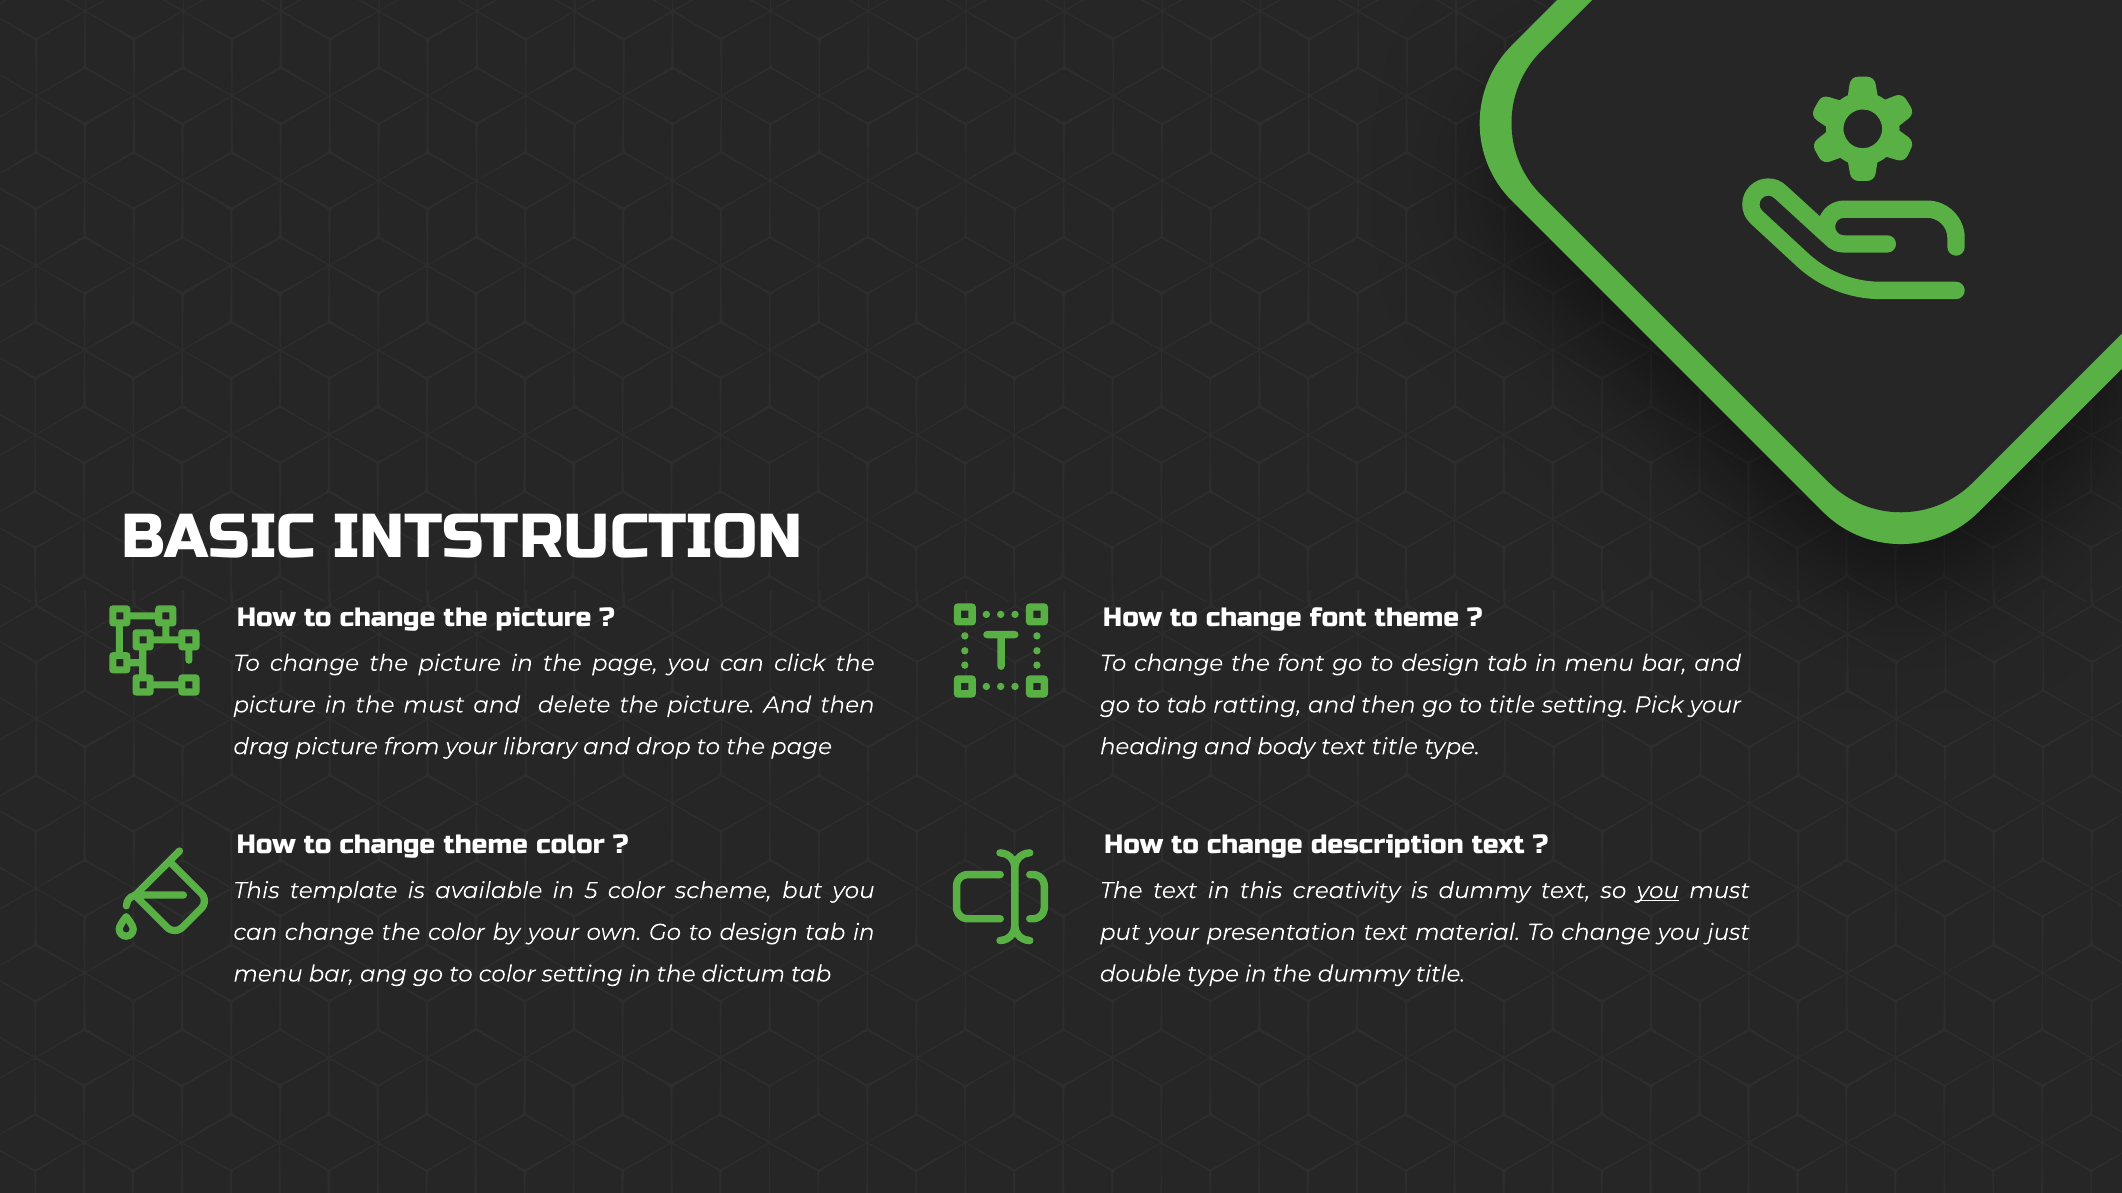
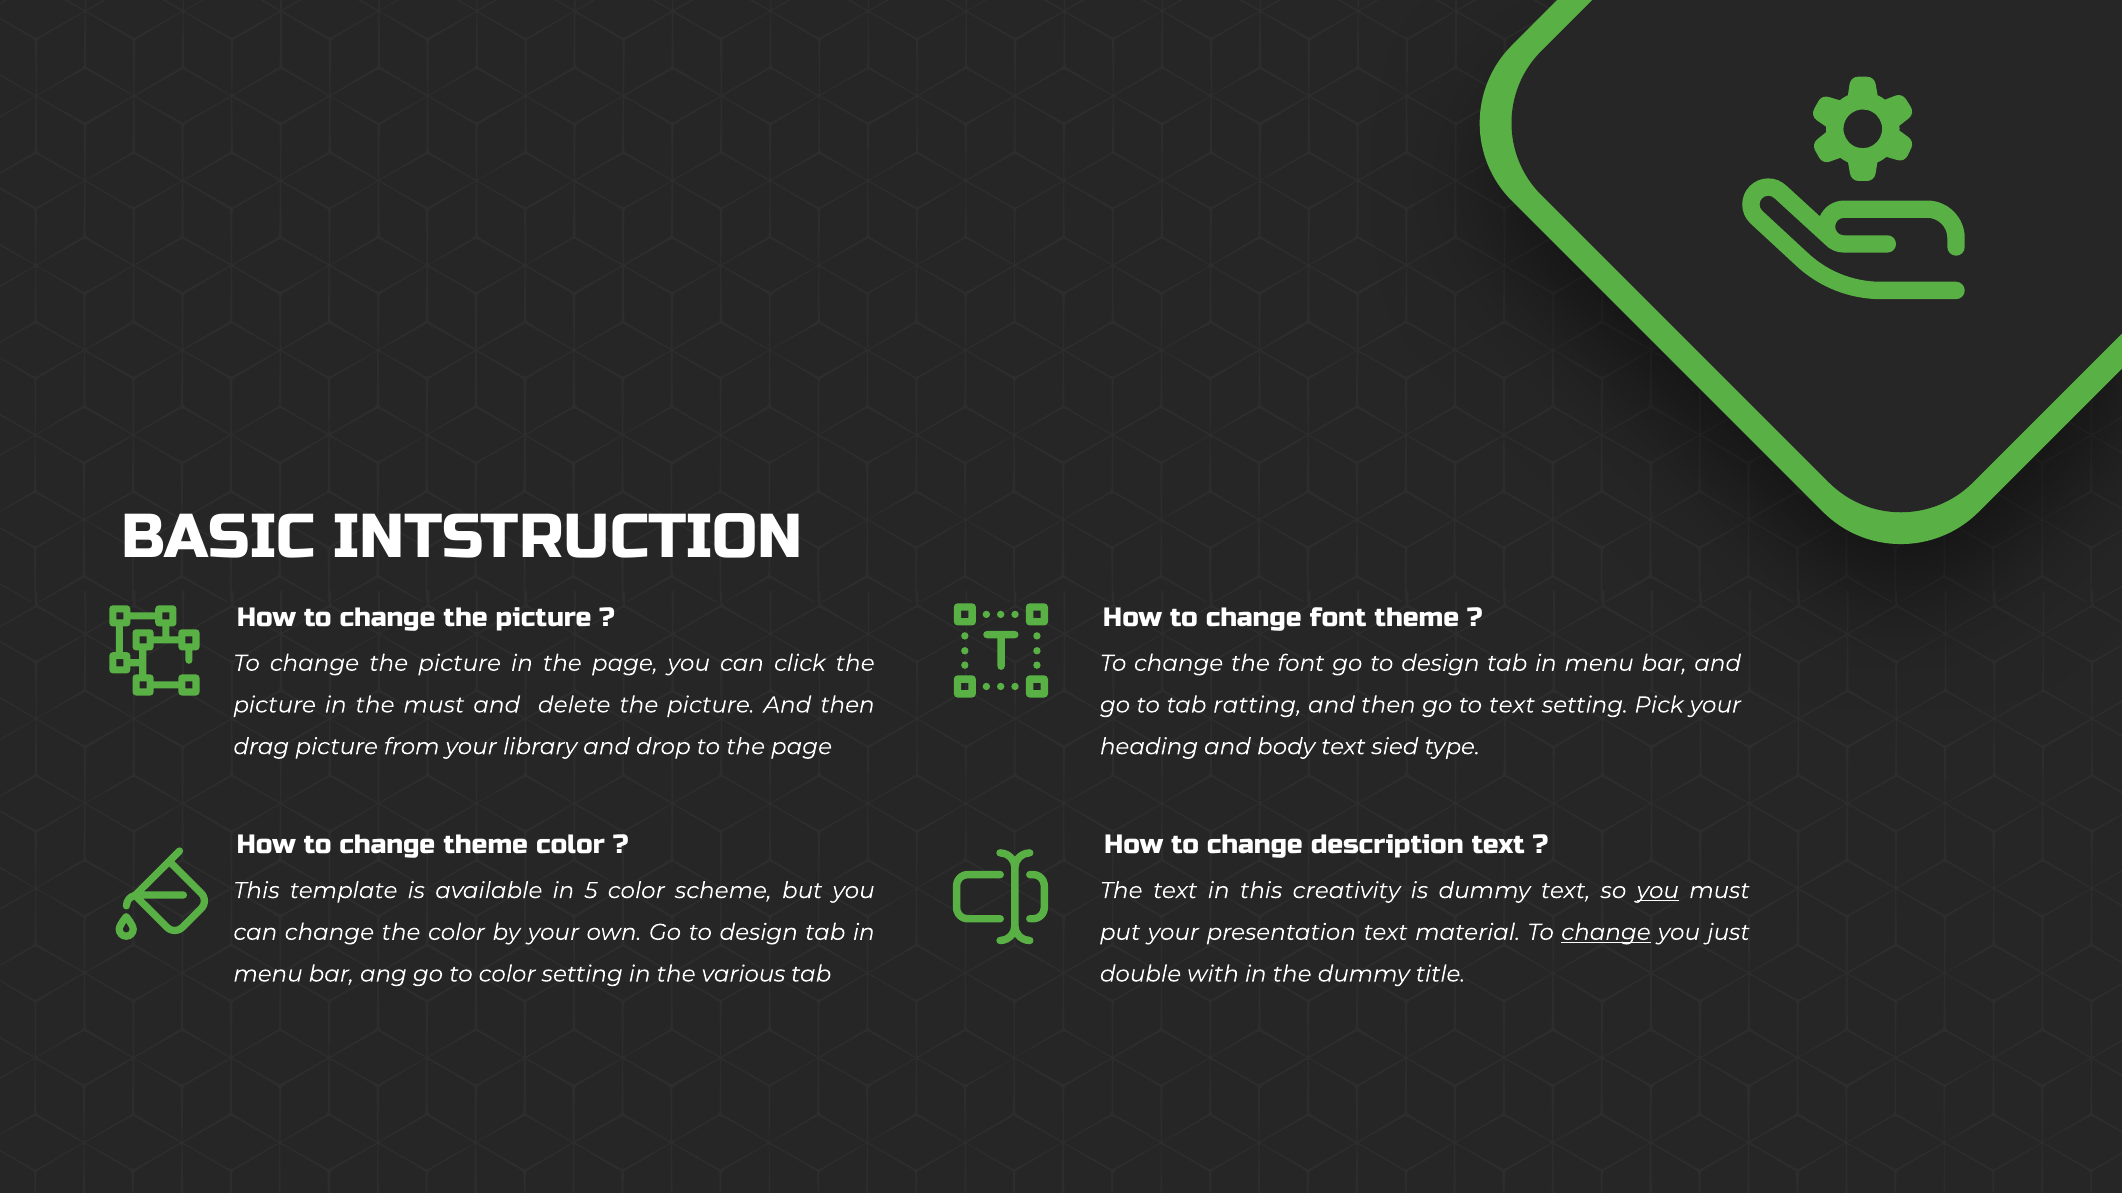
to title: title -> text
text title: title -> sied
change at (1606, 933) underline: none -> present
dictum: dictum -> various
double type: type -> with
